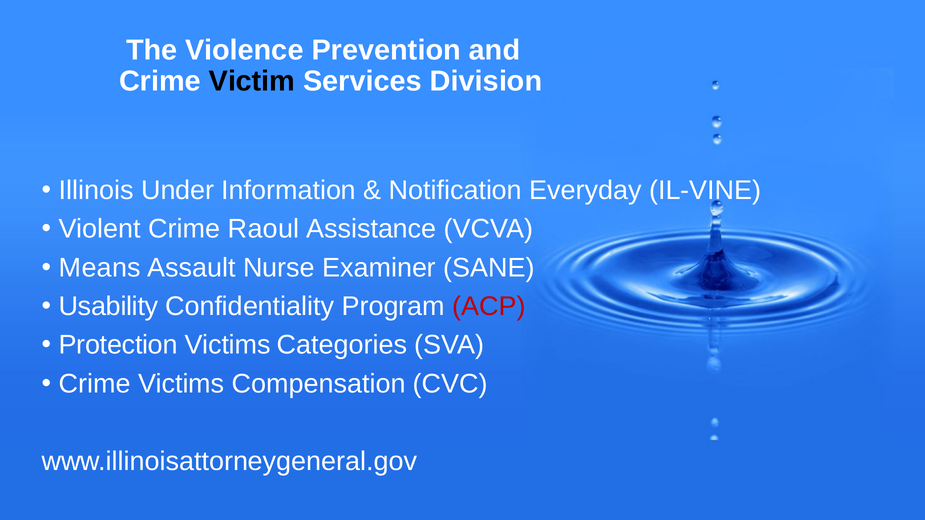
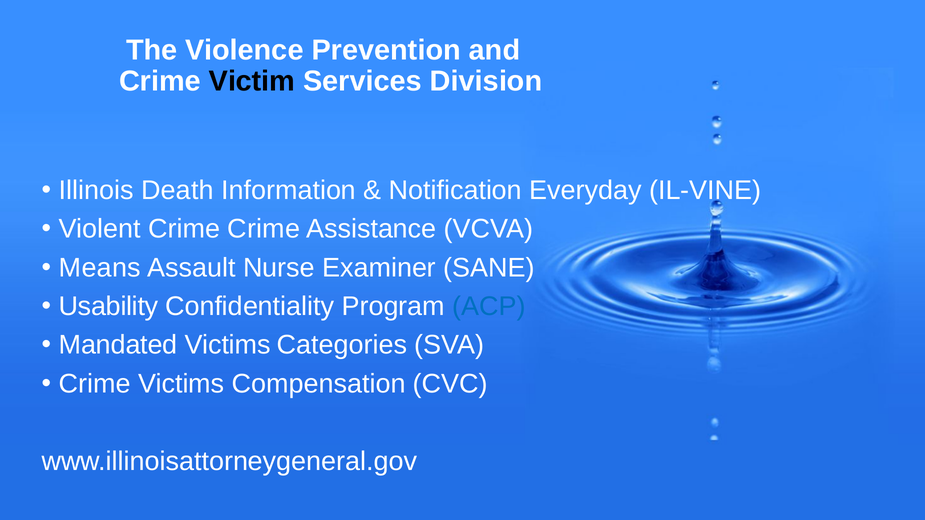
Under: Under -> Death
Crime Raoul: Raoul -> Crime
ACP colour: red -> blue
Protection: Protection -> Mandated
